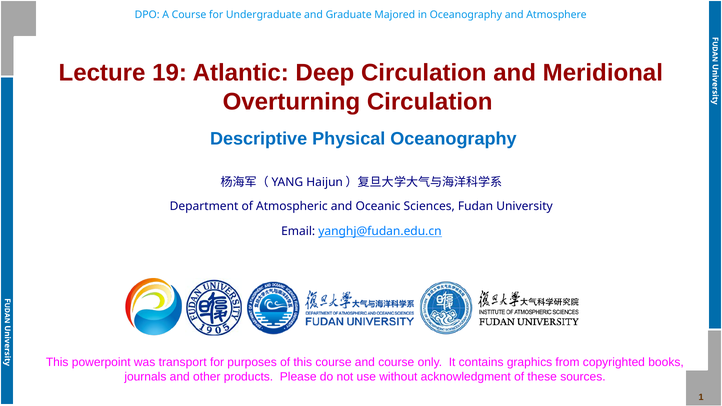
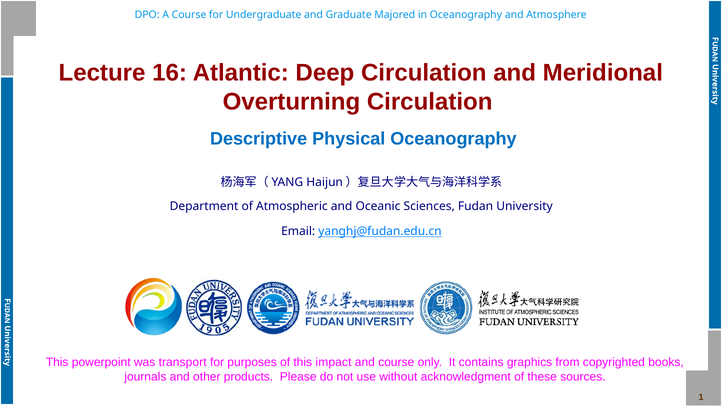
19: 19 -> 16
this course: course -> impact
